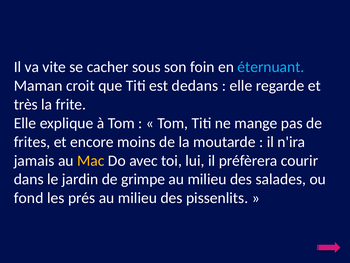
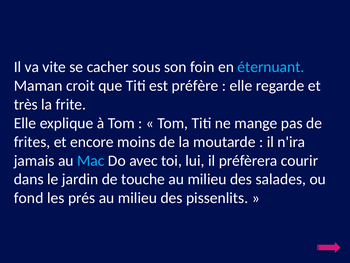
dedans: dedans -> préfère
Mac colour: yellow -> light blue
grimpe: grimpe -> touche
